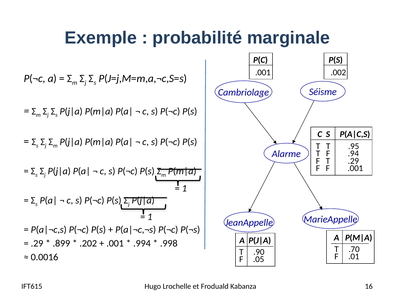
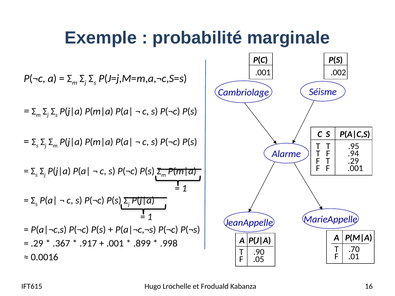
.899: .899 -> .367
.202: .202 -> .917
.994: .994 -> .899
